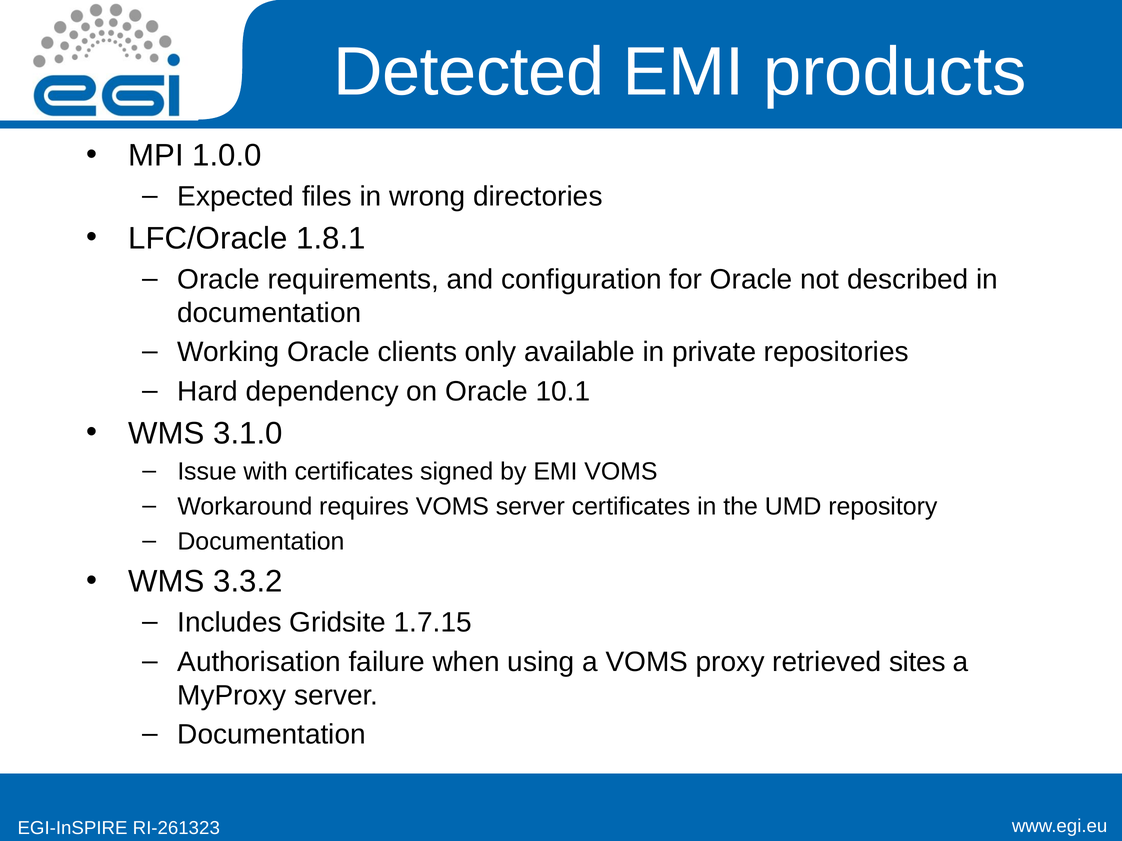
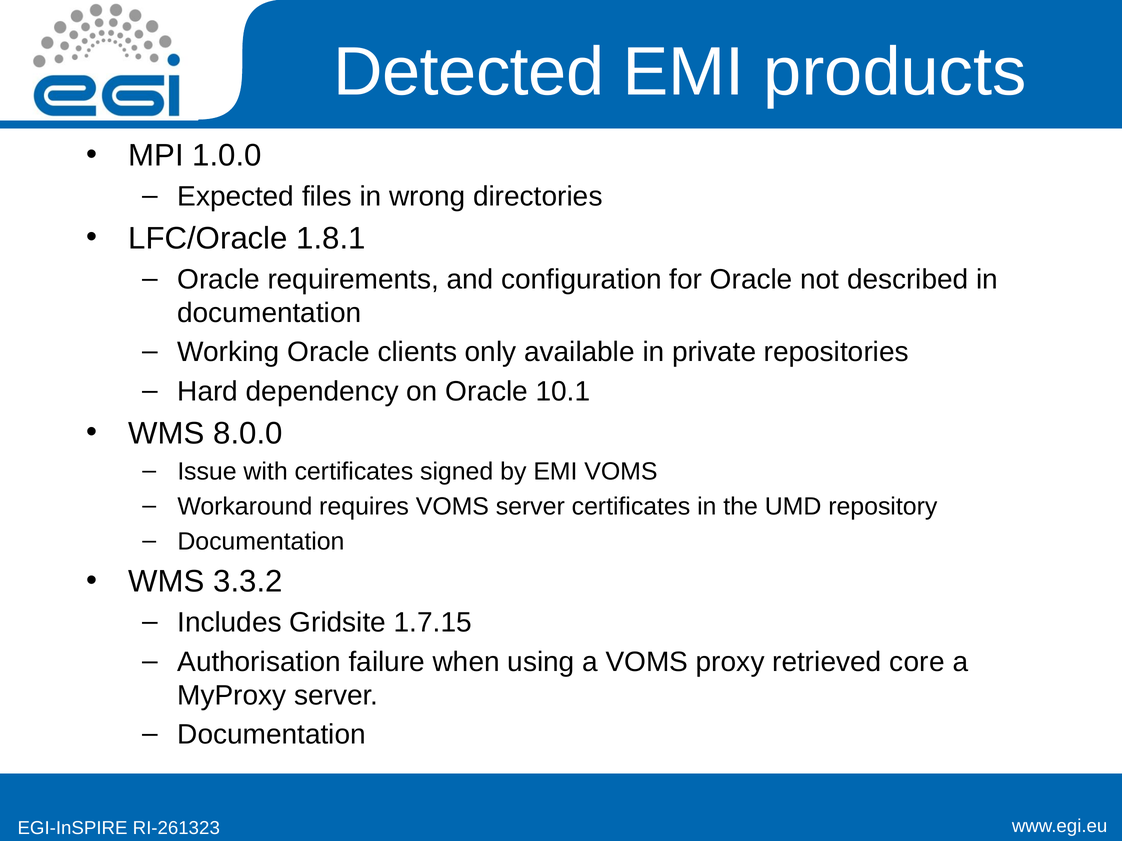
3.1.0: 3.1.0 -> 8.0.0
sites: sites -> core
